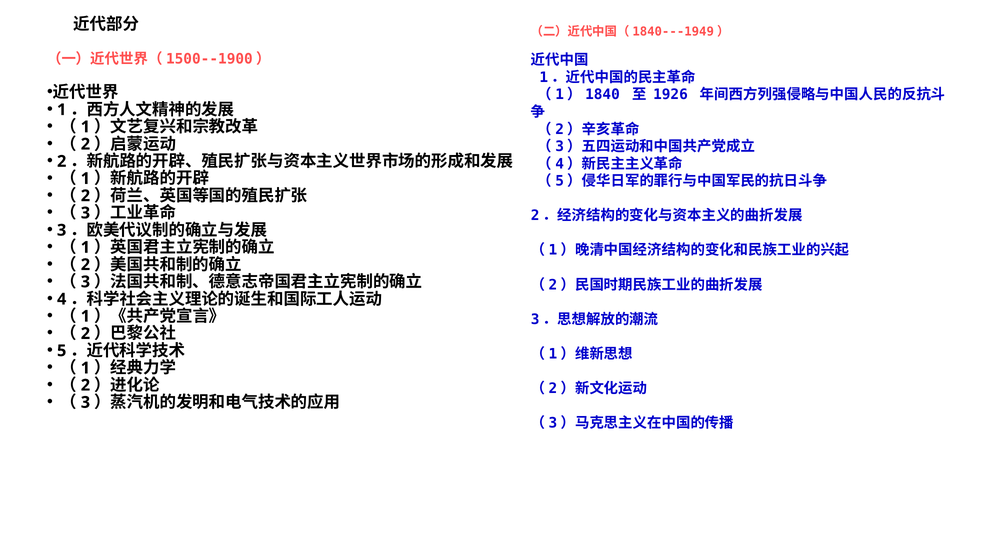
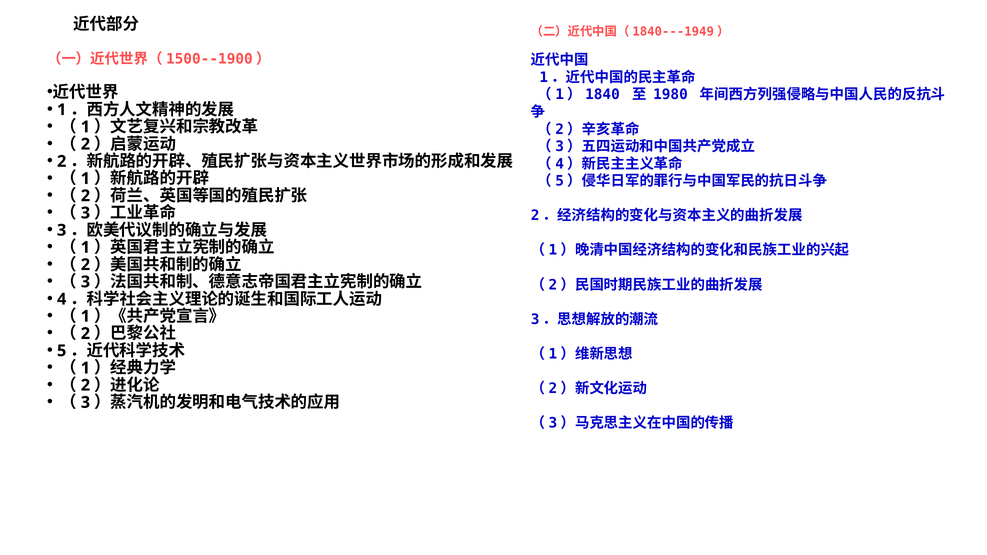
1926: 1926 -> 1980
